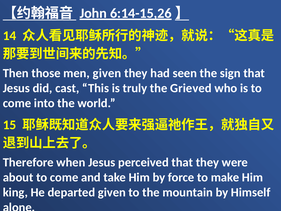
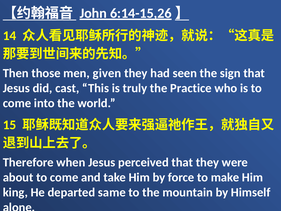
Grieved: Grieved -> Practice
departed given: given -> same
